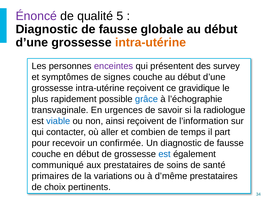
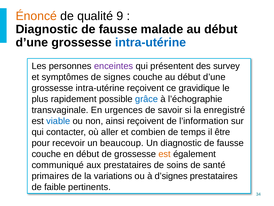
Énoncé colour: purple -> orange
5: 5 -> 9
globale: globale -> malade
intra-utérine at (151, 42) colour: orange -> blue
radiologue: radiologue -> enregistré
part: part -> être
confirmée: confirmée -> beaucoup
est at (165, 154) colour: blue -> orange
d’même: d’même -> d’signes
choix: choix -> faible
